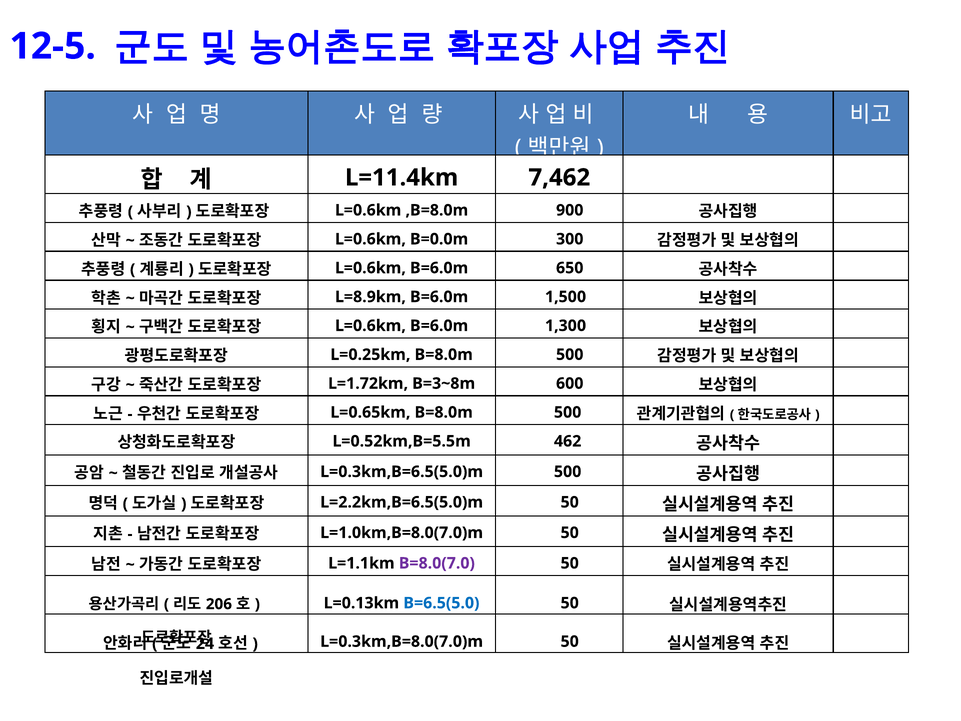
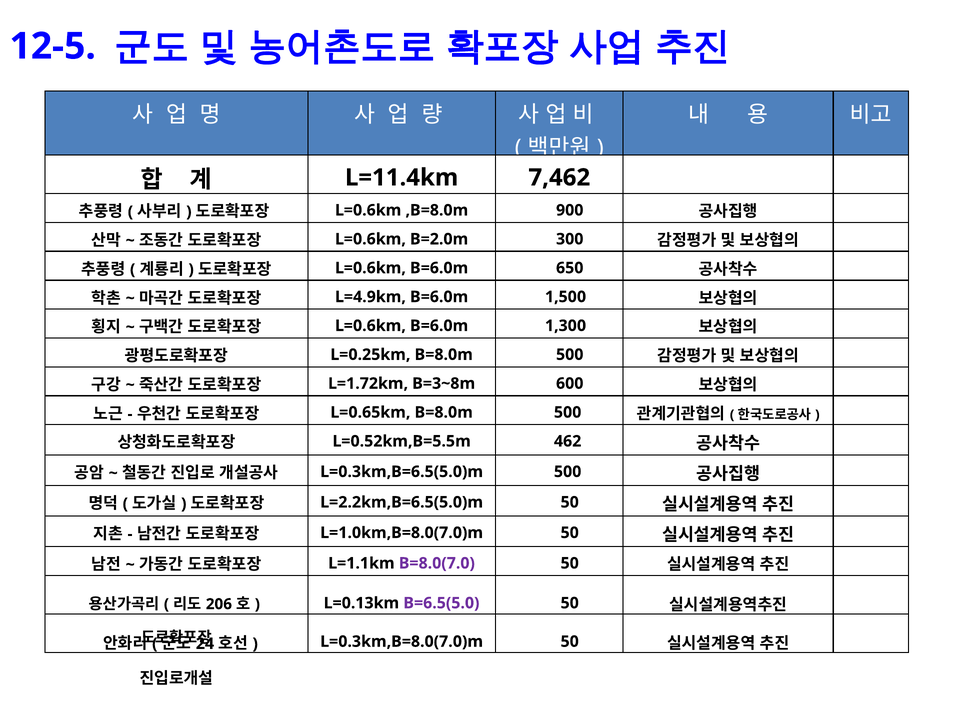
B=0.0m: B=0.0m -> B=2.0m
L=8.9km: L=8.9km -> L=4.9km
B=6.5(5.0 colour: blue -> purple
